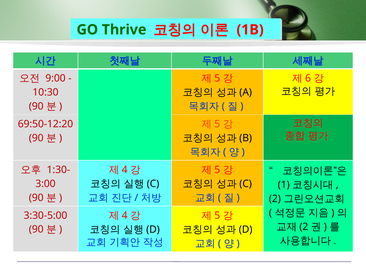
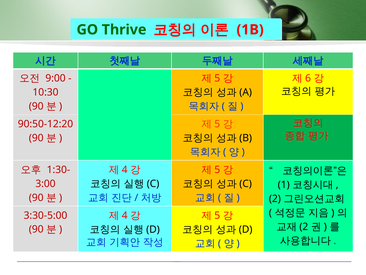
69:50-12:20: 69:50-12:20 -> 90:50-12:20
